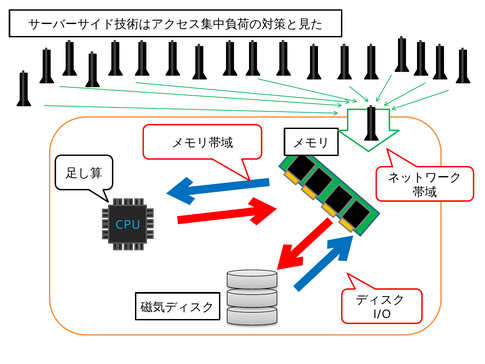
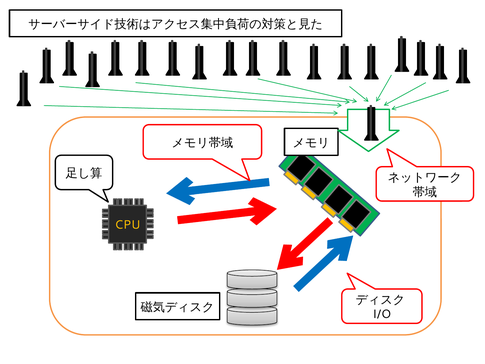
CPU colour: light blue -> yellow
